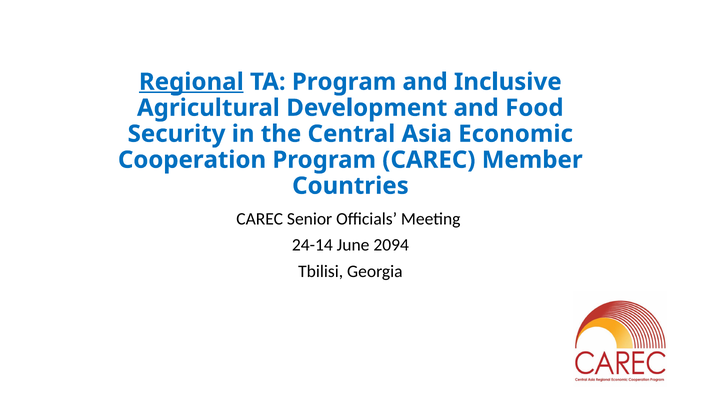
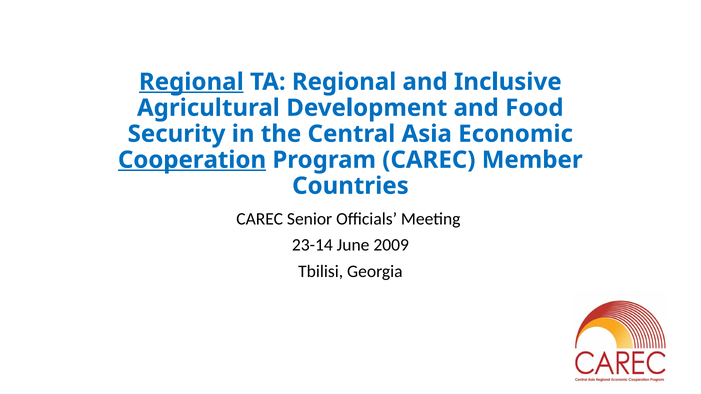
TA Program: Program -> Regional
Cooperation underline: none -> present
24-14: 24-14 -> 23-14
2094: 2094 -> 2009
